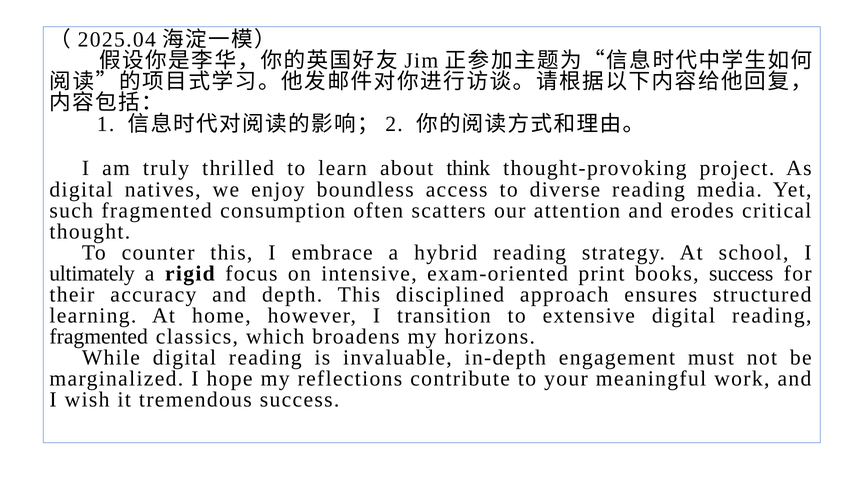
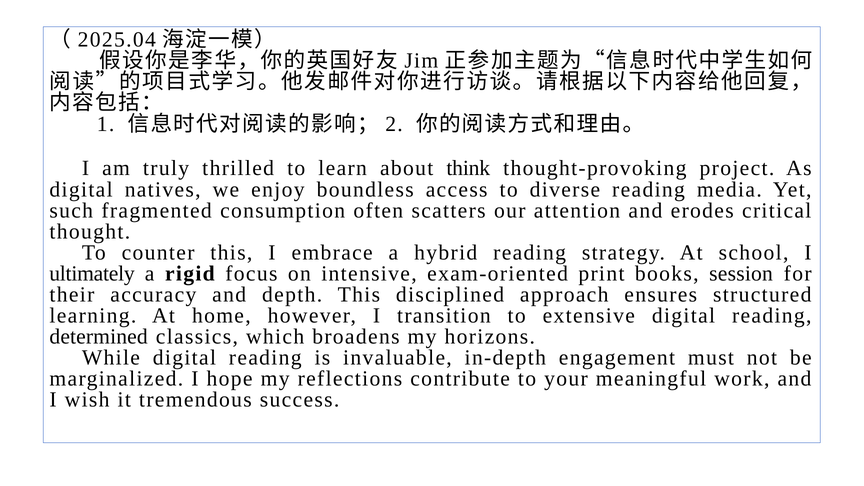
books success: success -> session
fragmented at (99, 337): fragmented -> determined
